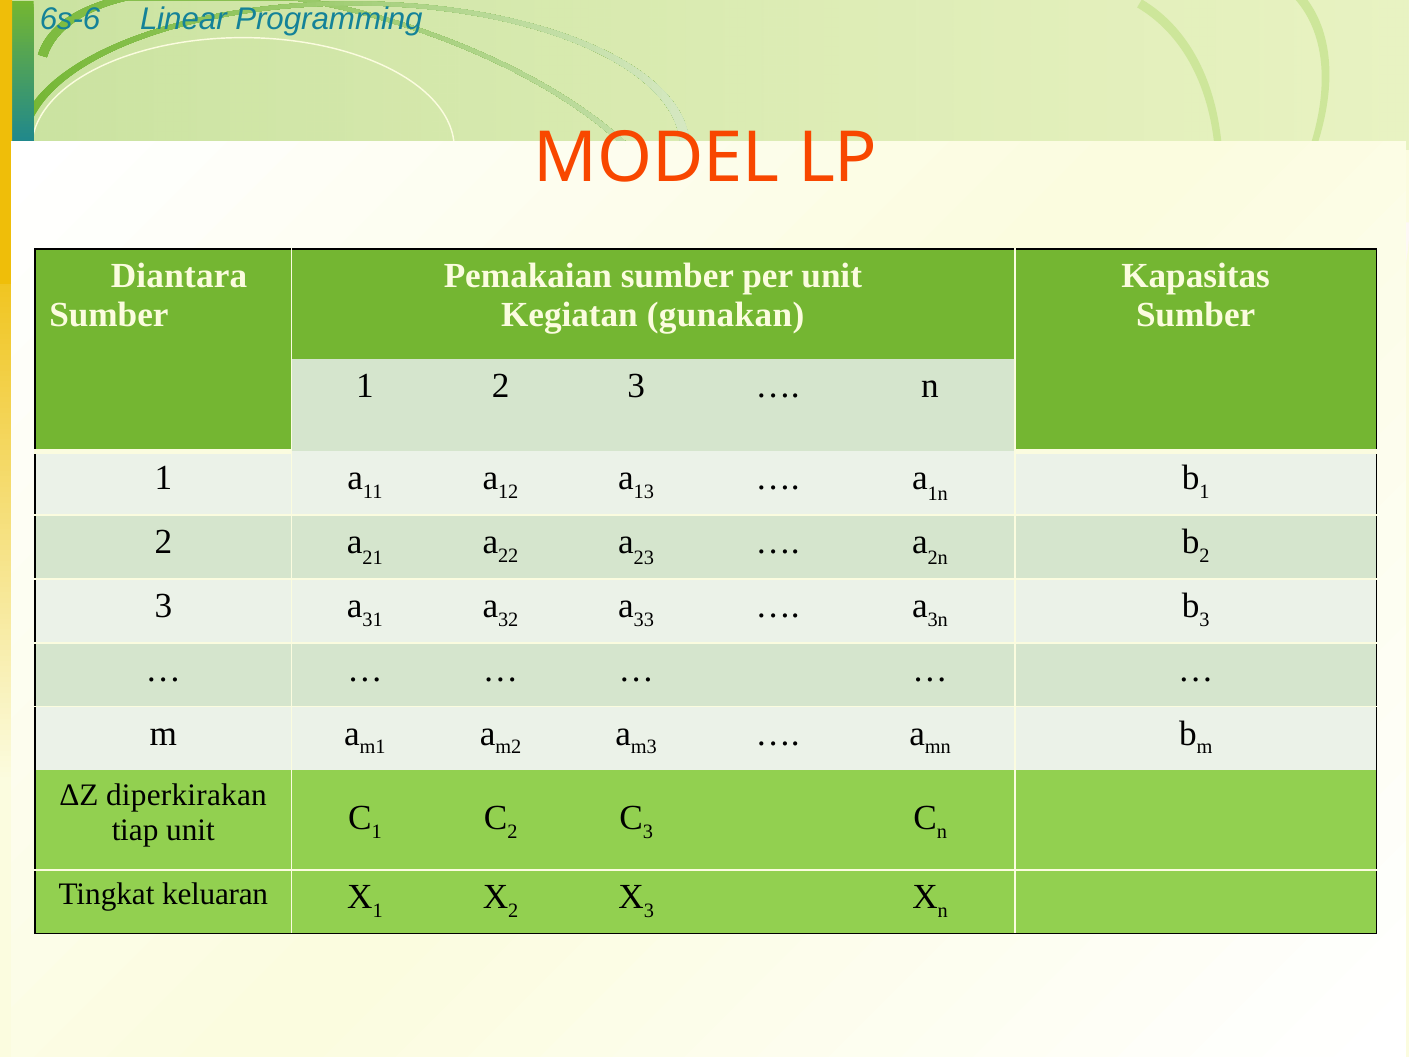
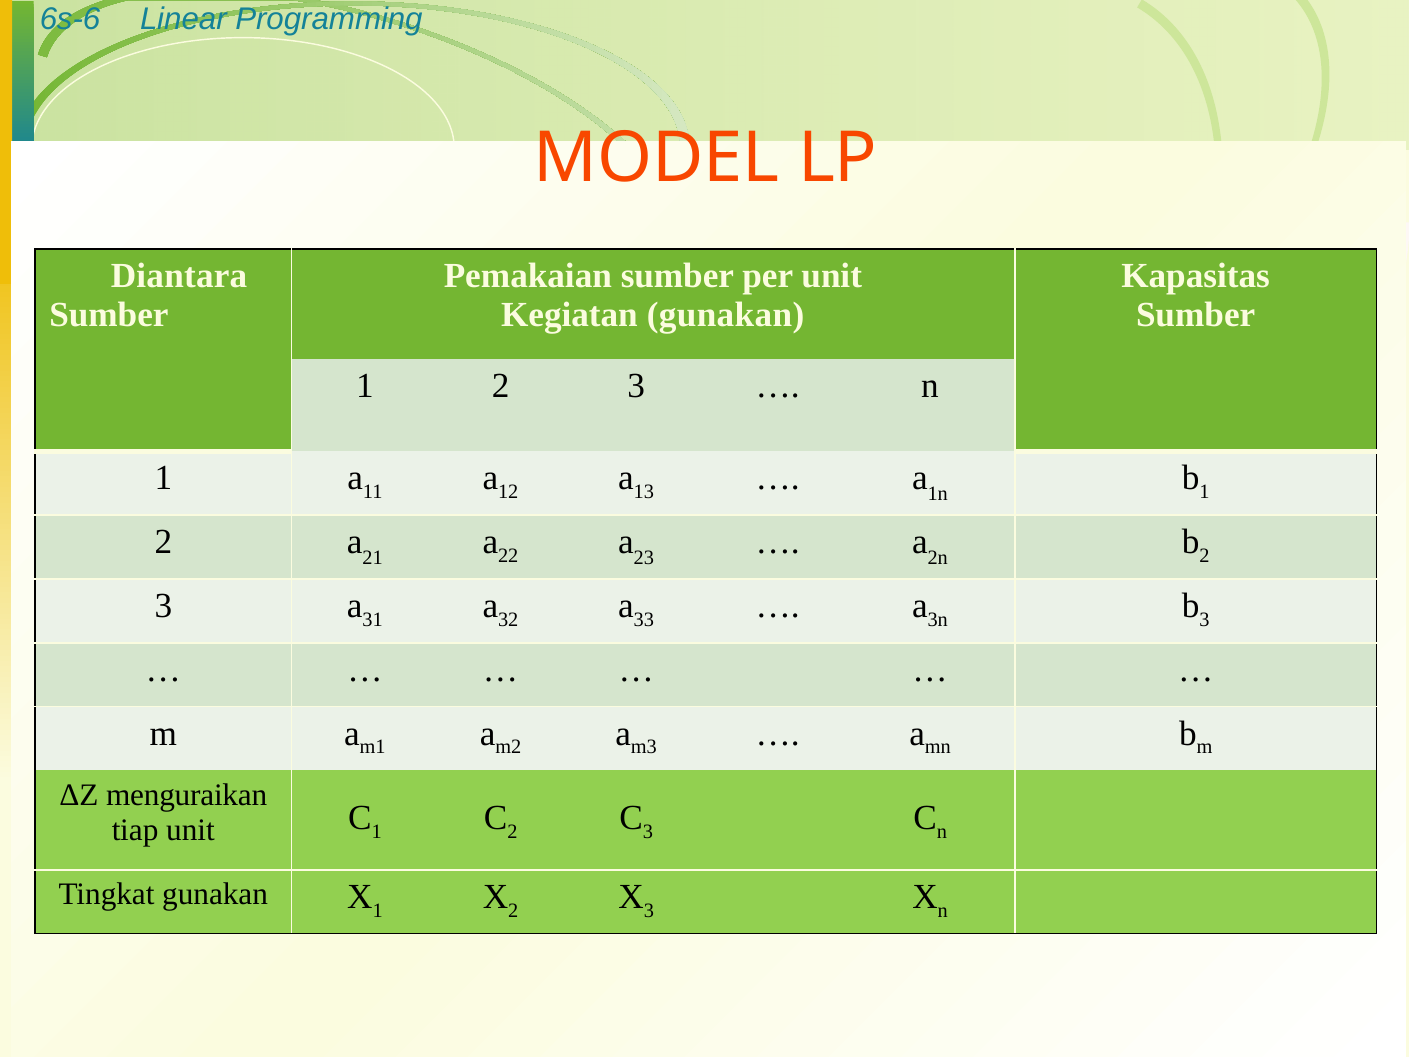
diperkirakan: diperkirakan -> menguraikan
Tingkat keluaran: keluaran -> gunakan
